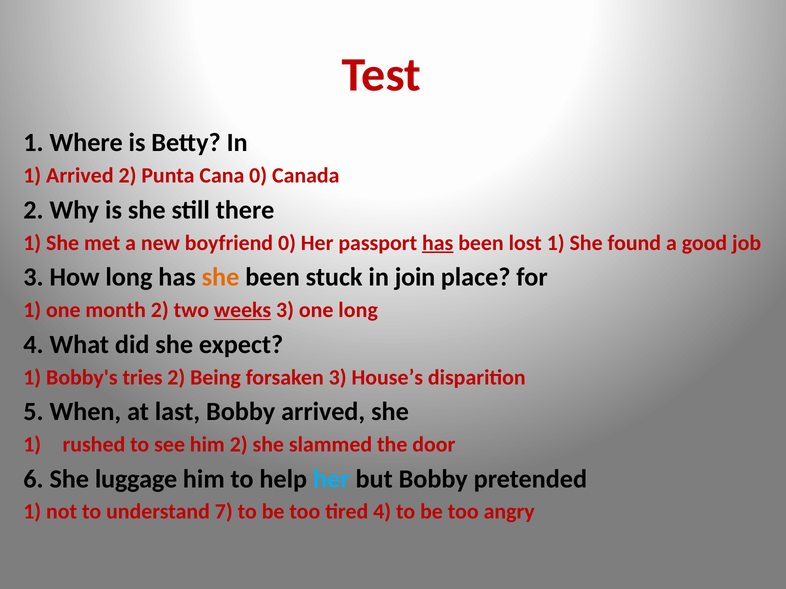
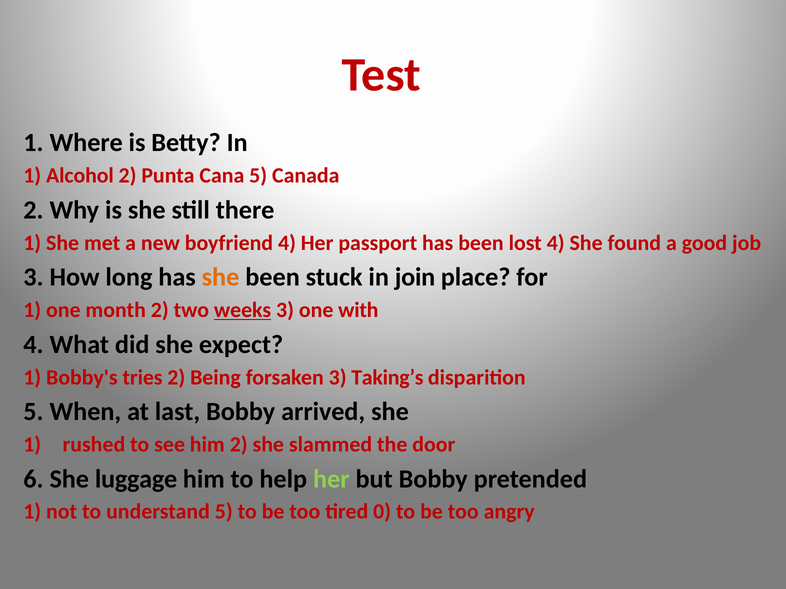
1 Arrived: Arrived -> Alcohol
Cana 0: 0 -> 5
boyfriend 0: 0 -> 4
has at (438, 243) underline: present -> none
lost 1: 1 -> 4
one long: long -> with
House’s: House’s -> Taking’s
her at (331, 479) colour: light blue -> light green
understand 7: 7 -> 5
tired 4: 4 -> 0
